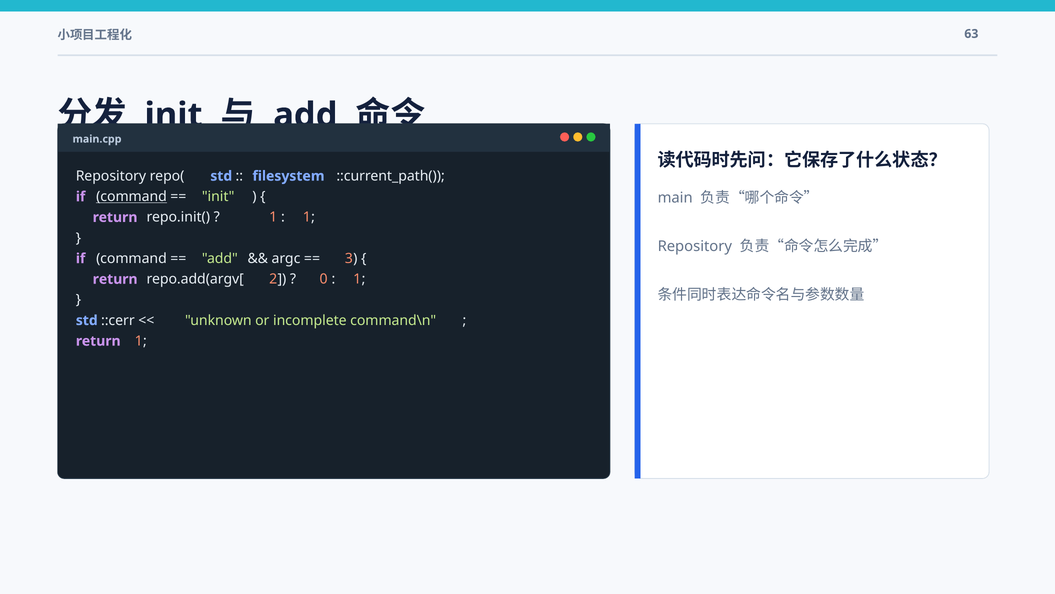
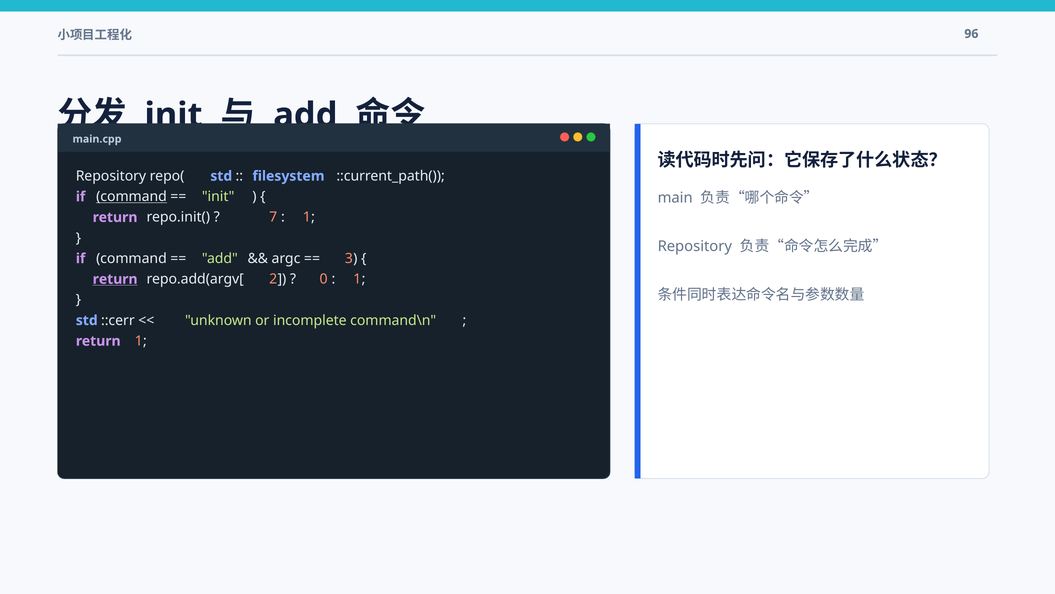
63: 63 -> 96
1 at (273, 217): 1 -> 7
return at (115, 279) underline: none -> present
